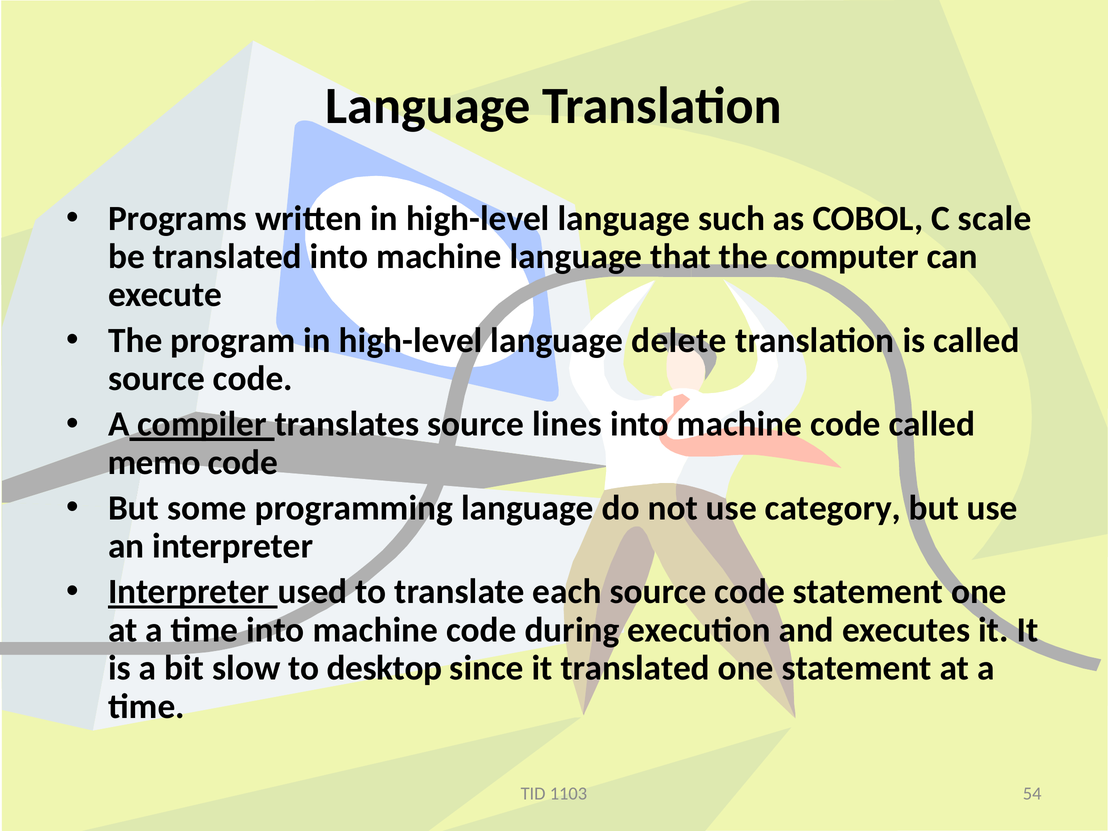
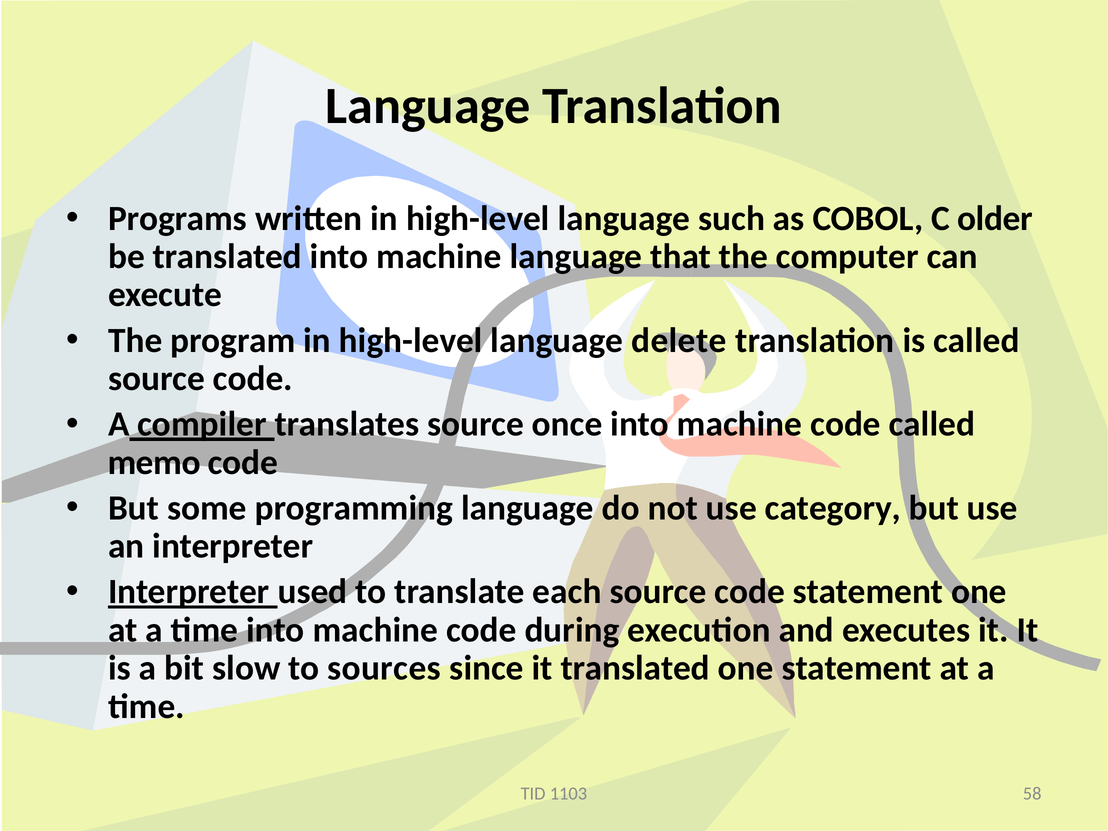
scale: scale -> older
lines: lines -> once
desktop: desktop -> sources
54: 54 -> 58
